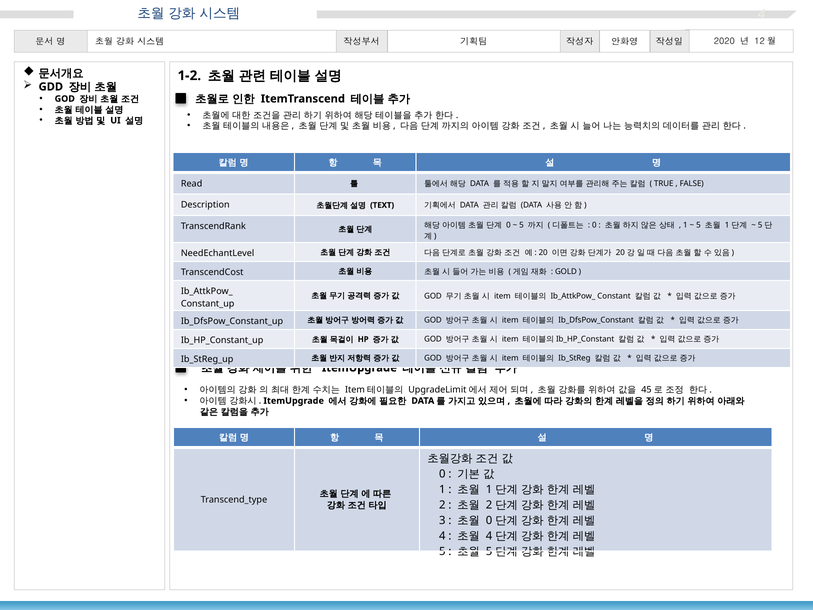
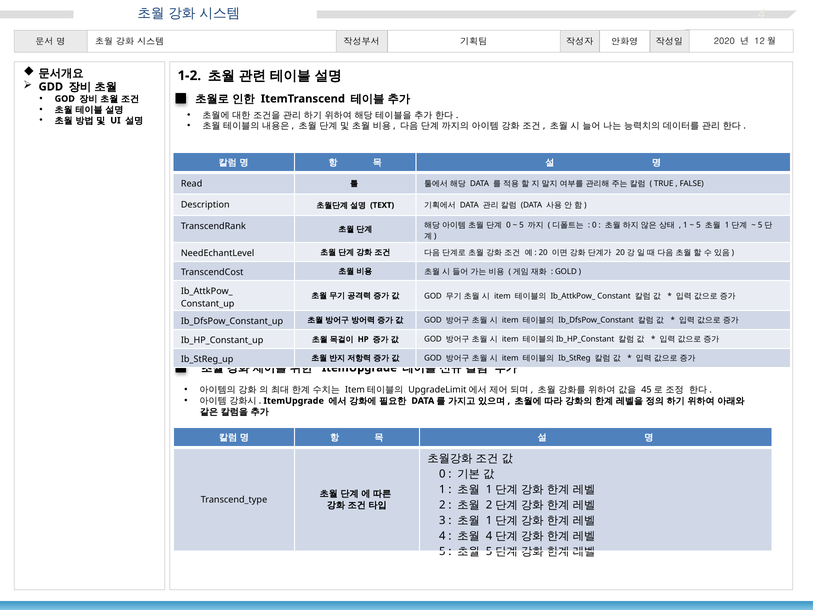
0 at (489, 520): 0 -> 1
